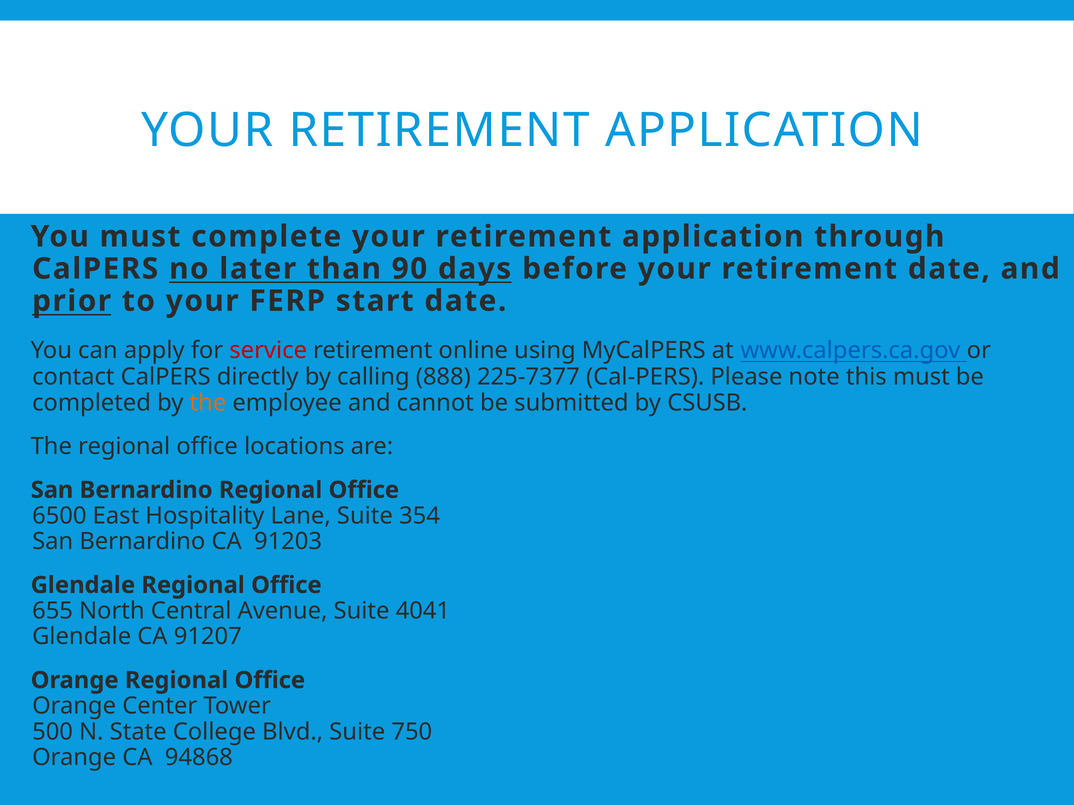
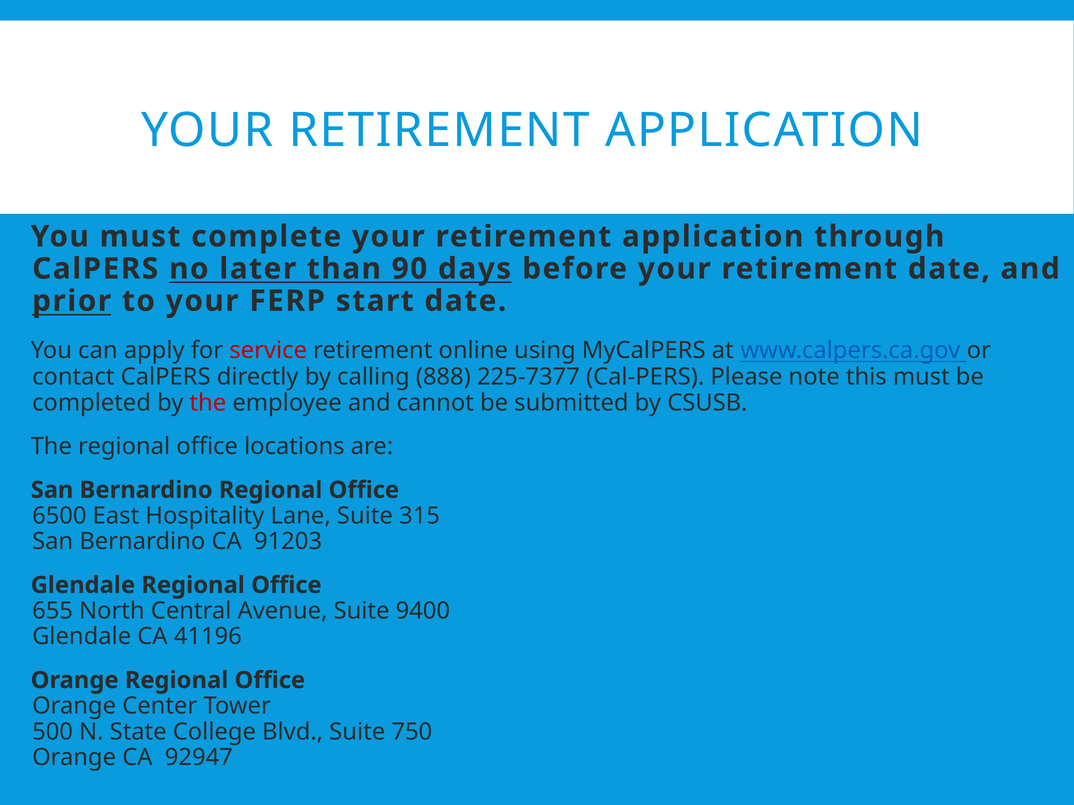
the at (208, 403) colour: orange -> red
354: 354 -> 315
4041: 4041 -> 9400
91207: 91207 -> 41196
94868: 94868 -> 92947
